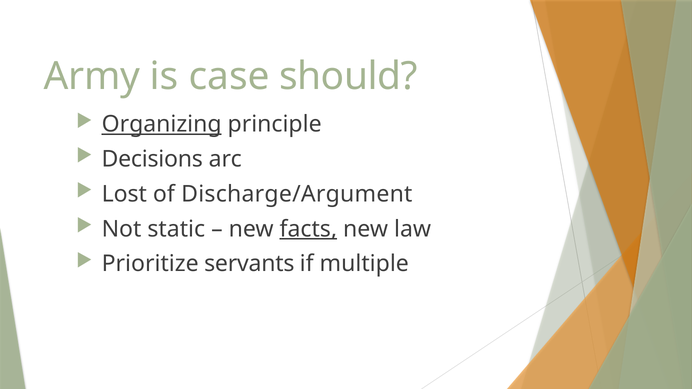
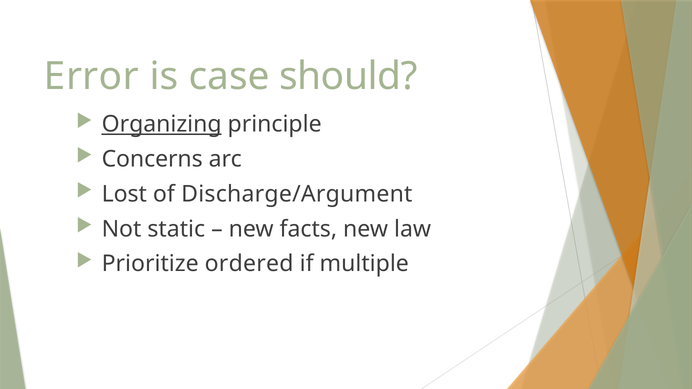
Army: Army -> Error
Decisions: Decisions -> Concerns
facts underline: present -> none
servants: servants -> ordered
